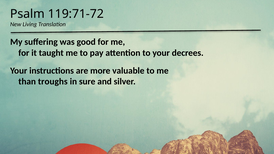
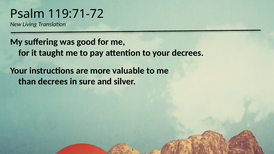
than troughs: troughs -> decrees
